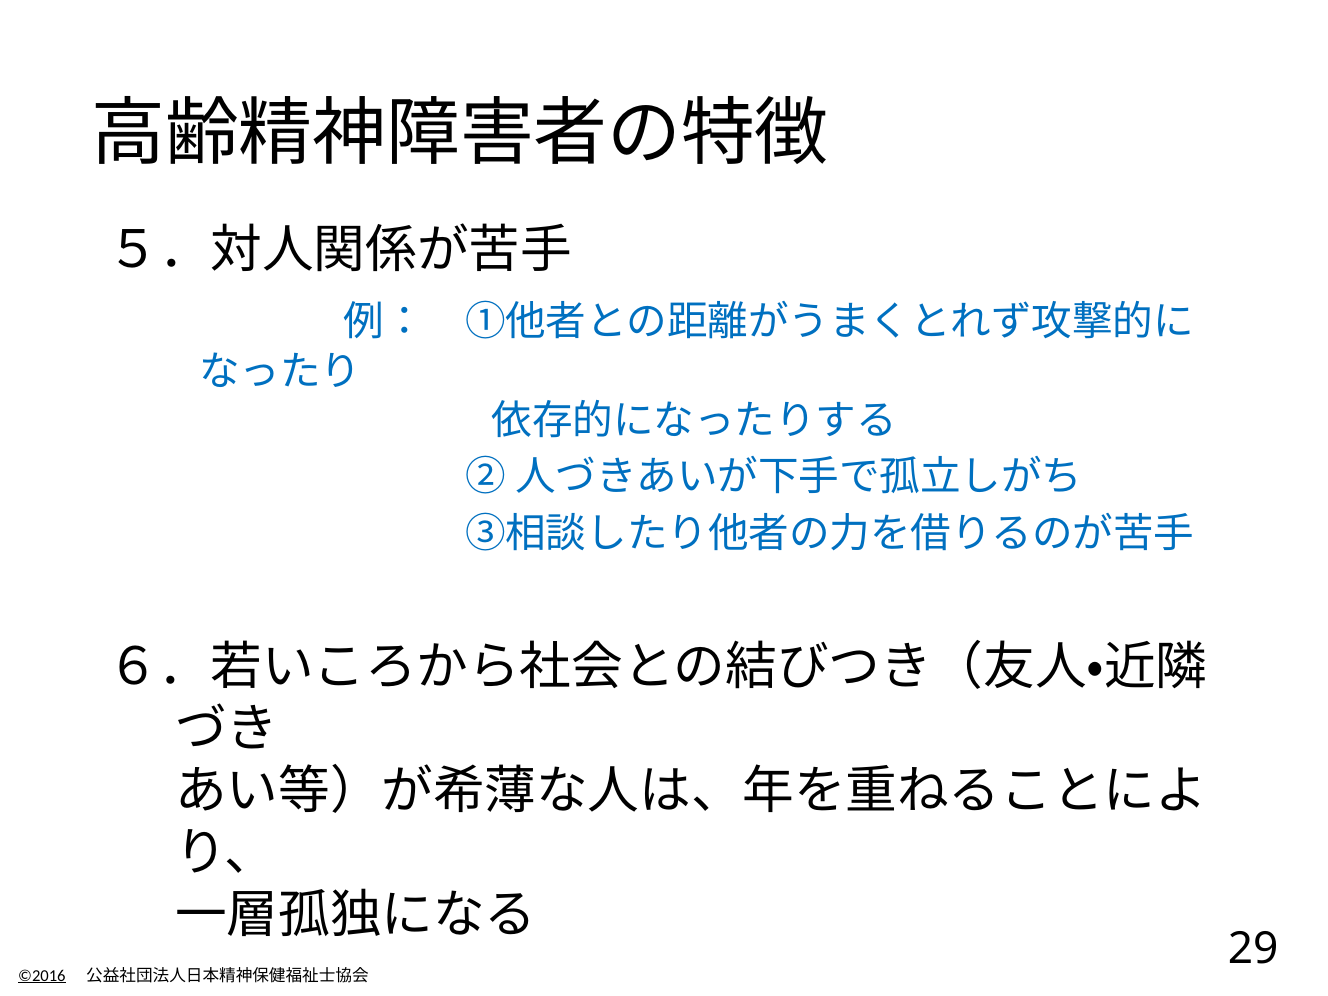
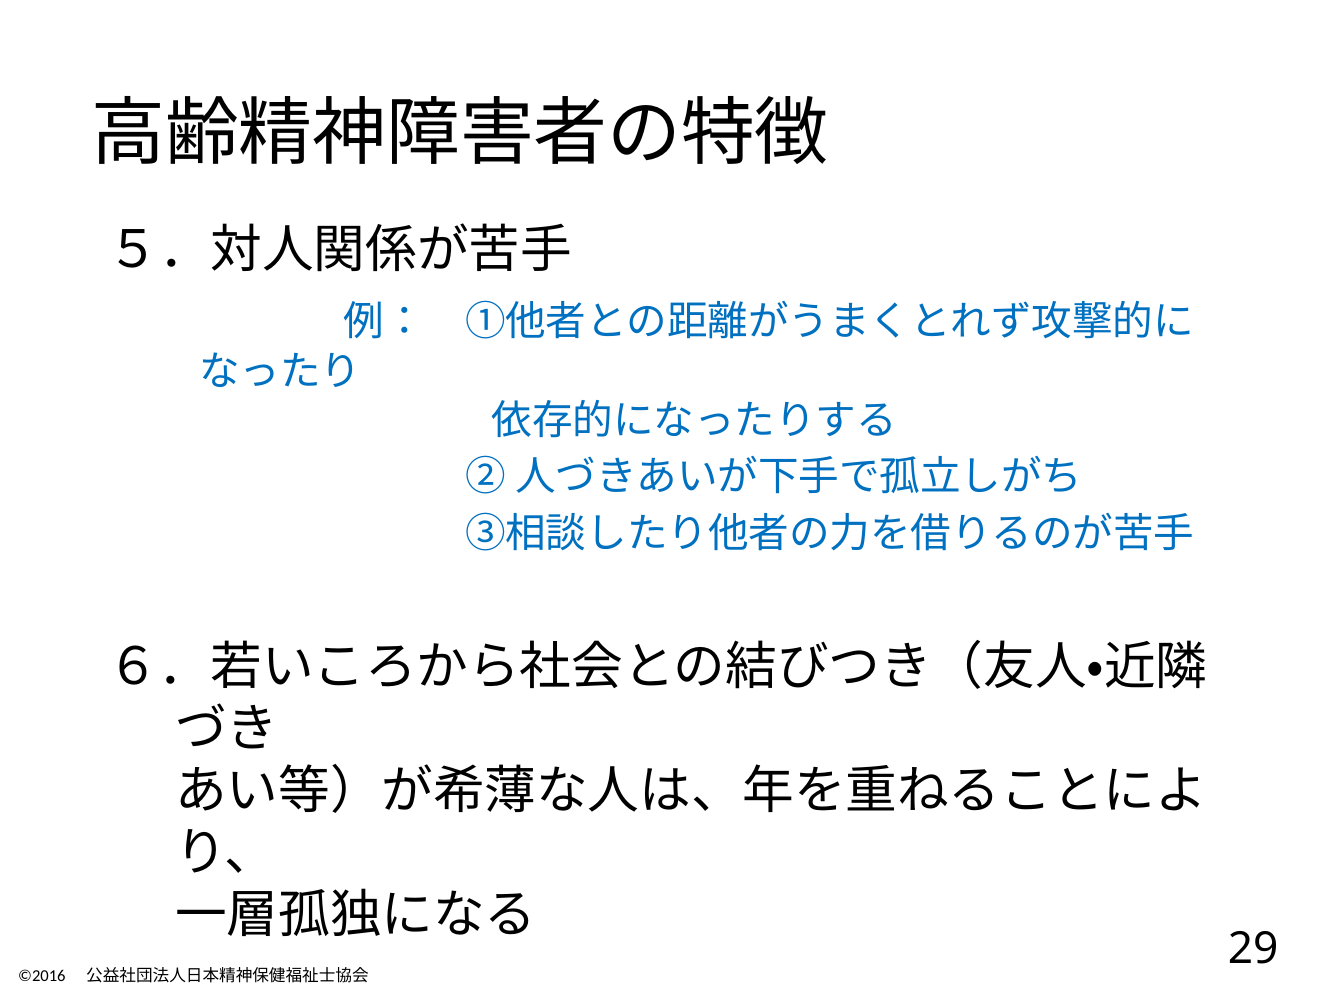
©2016 underline: present -> none
